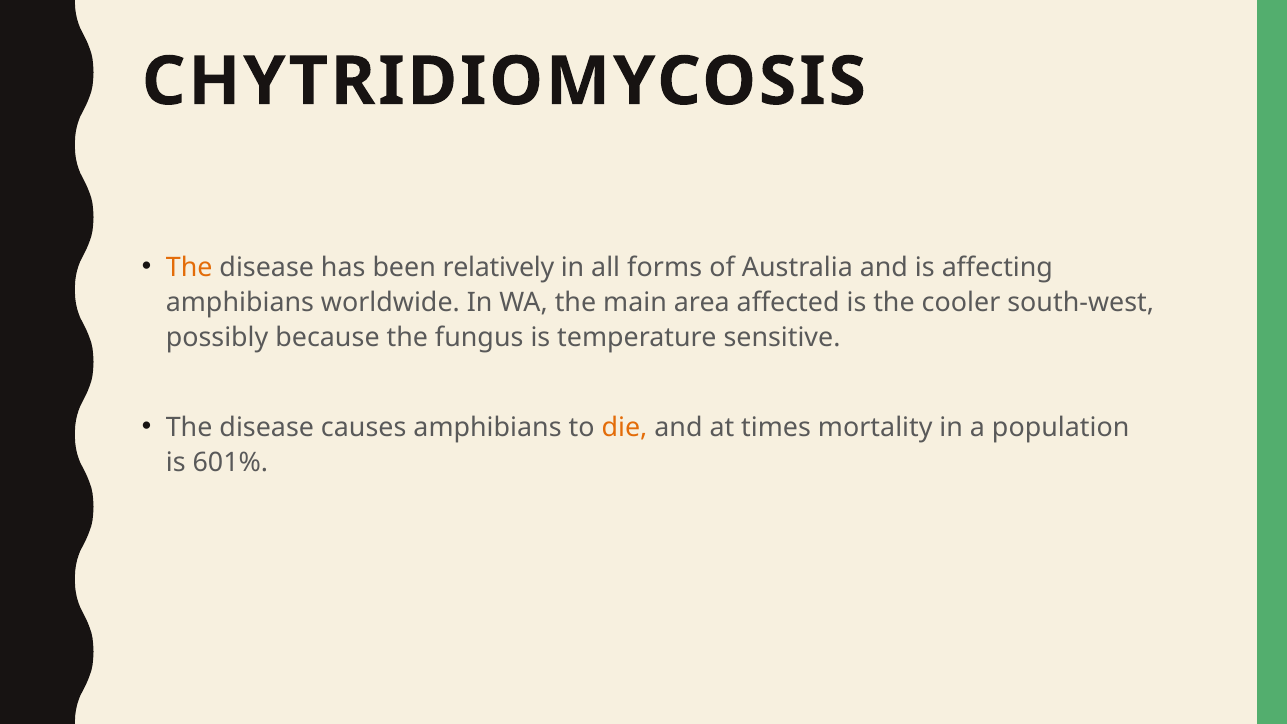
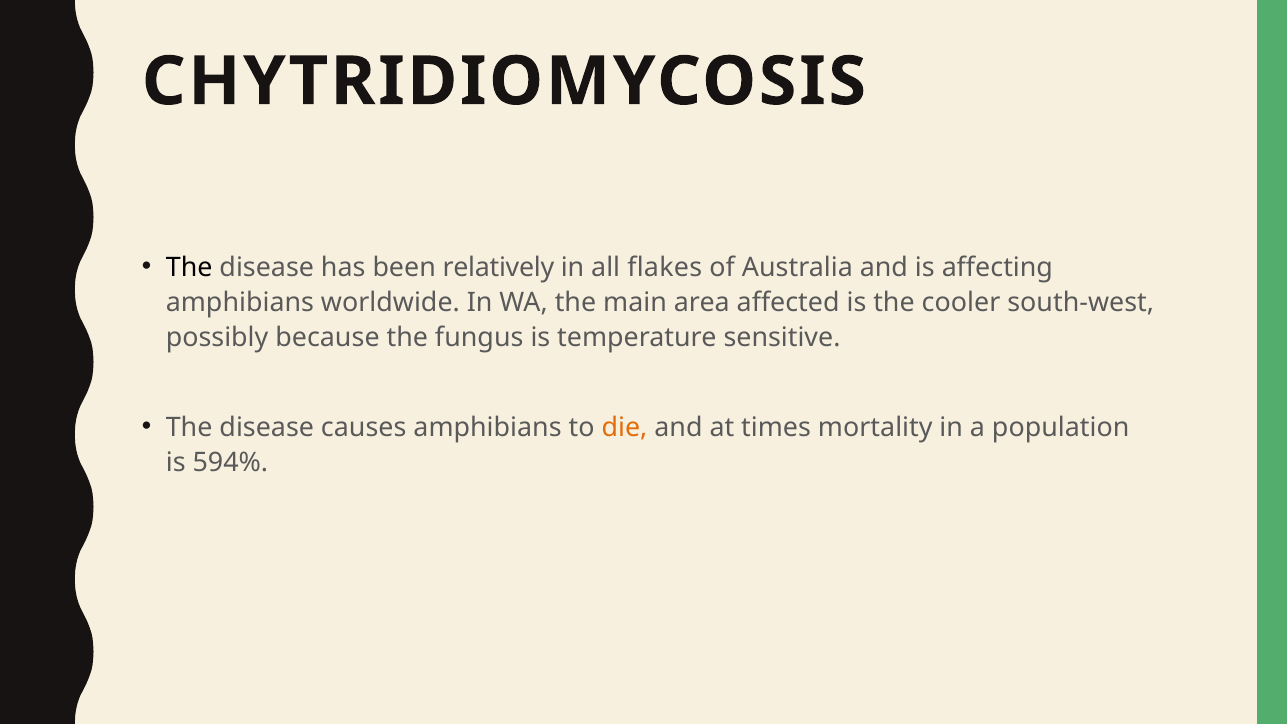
The at (189, 267) colour: orange -> black
forms: forms -> flakes
601%: 601% -> 594%
